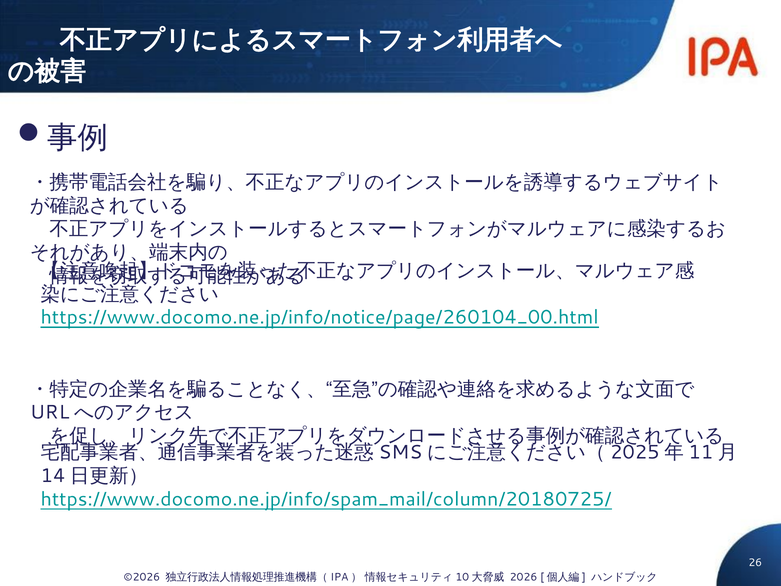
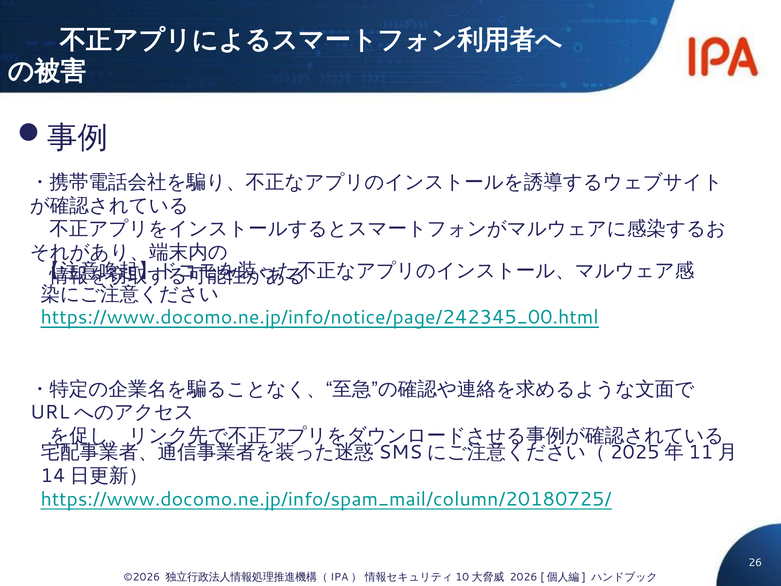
https://www.docomo.ne.jp/info/notice/page/260104_00.html: https://www.docomo.ne.jp/info/notice/page/260104_00.html -> https://www.docomo.ne.jp/info/notice/page/242345_00.html
